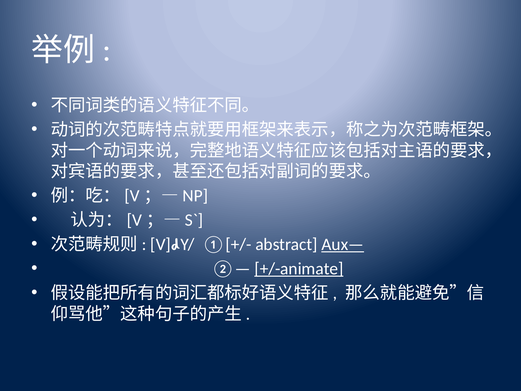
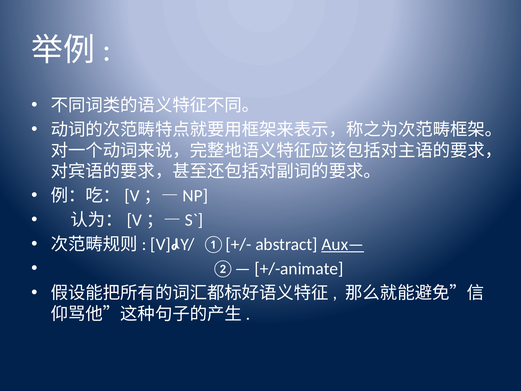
+/-animate underline: present -> none
